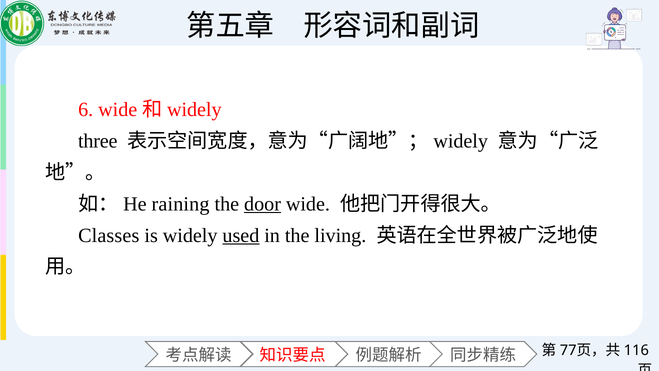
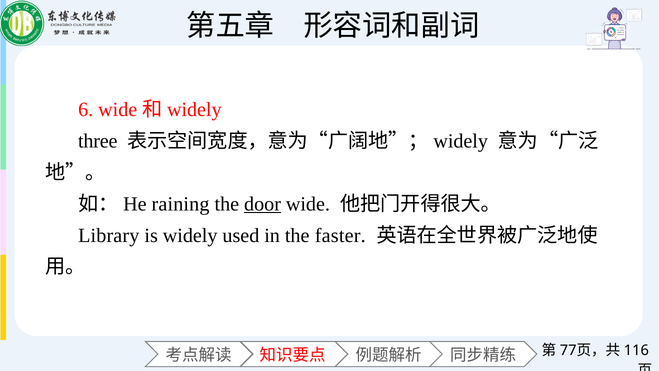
Classes: Classes -> Library
used underline: present -> none
living: living -> faster
